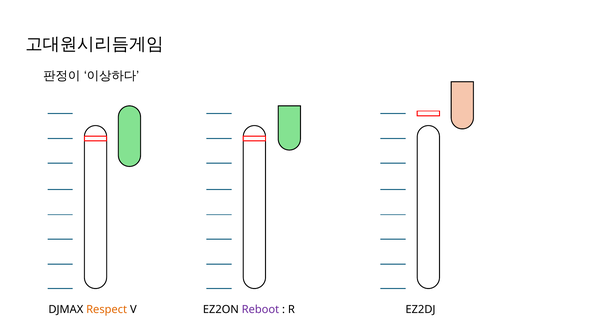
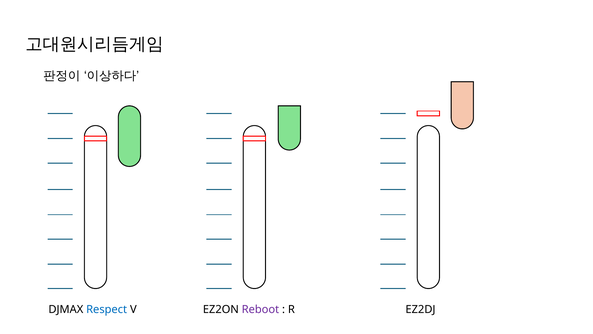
Respect colour: orange -> blue
